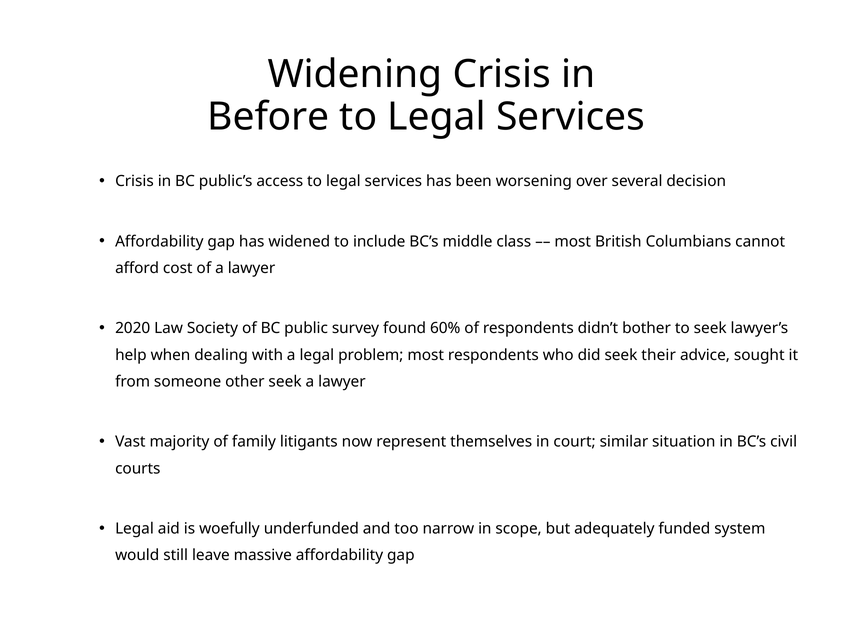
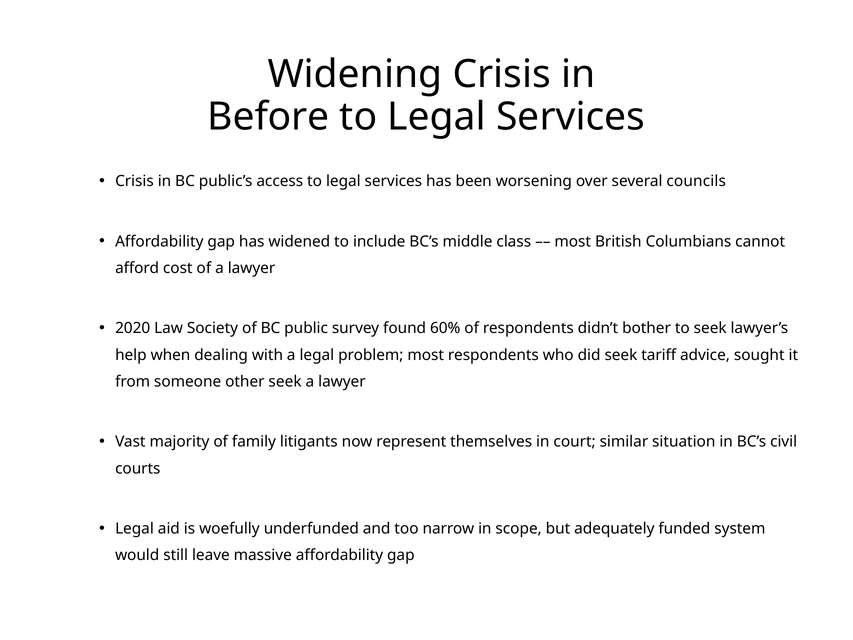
decision: decision -> councils
their: their -> tariff
